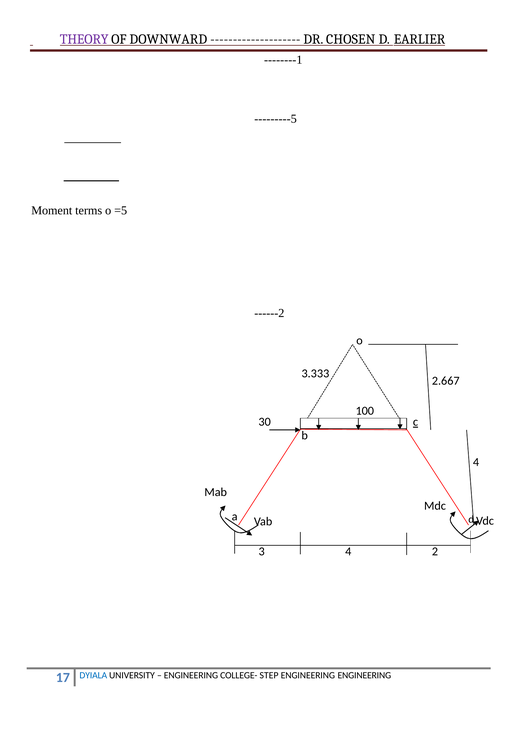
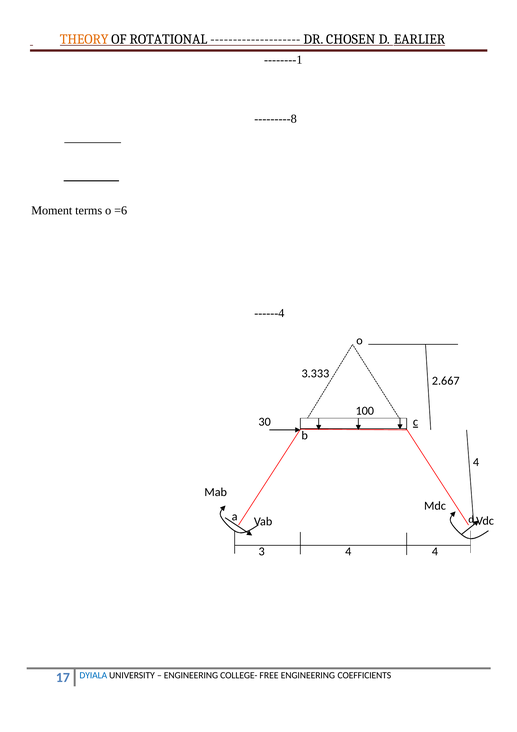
THEORY colour: purple -> orange
DOWNWARD: DOWNWARD -> ROTATIONAL
---------5: ---------5 -> ---------8
=5: =5 -> =6
------2: ------2 -> ------4
3 2: 2 -> 4
STEP: STEP -> FREE
ENGINEERING ENGINEERING: ENGINEERING -> COEFFICIENTS
